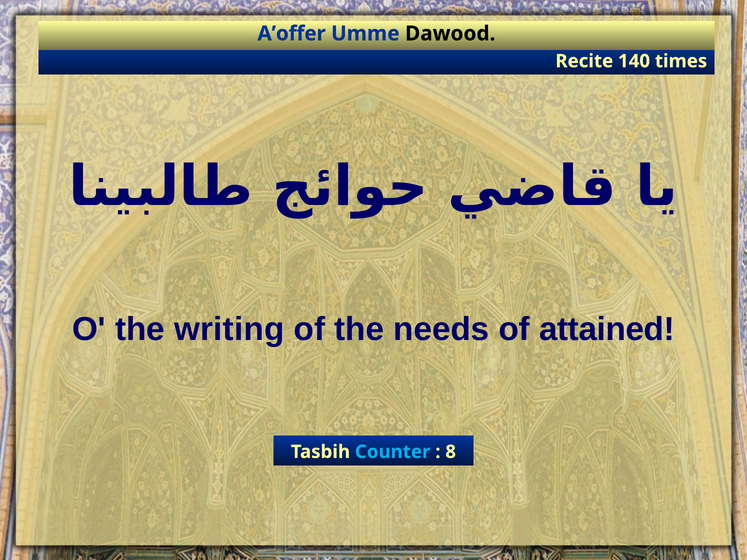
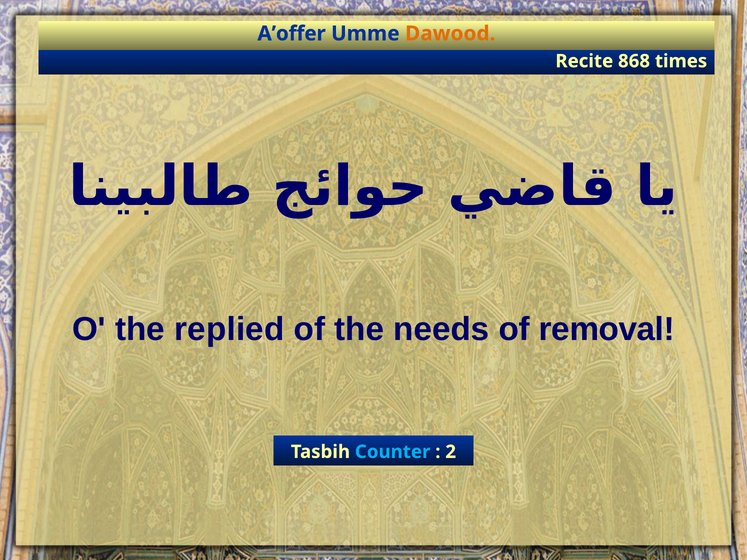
Dawood colour: black -> orange
140: 140 -> 868
writing: writing -> replied
attained: attained -> removal
8: 8 -> 2
